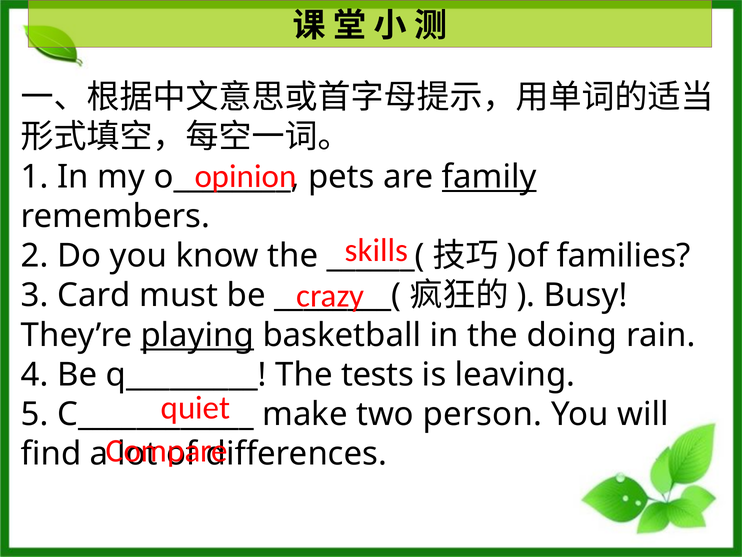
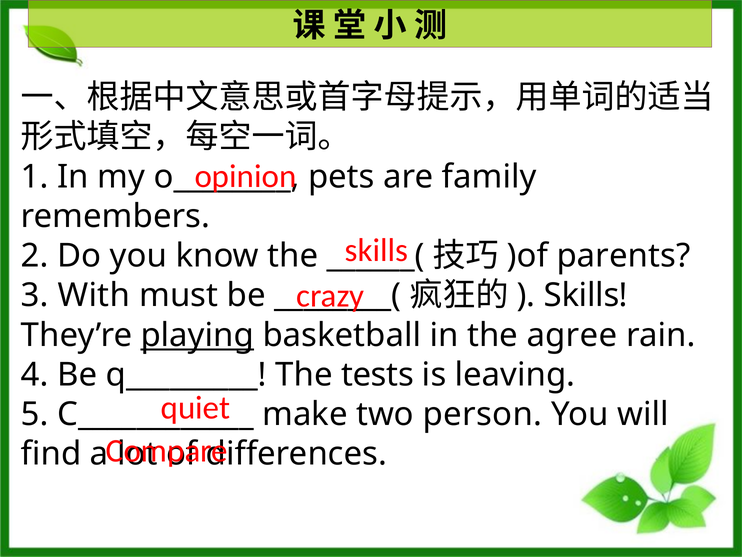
family underline: present -> none
families: families -> parents
Card: Card -> With
Busy at (586, 295): Busy -> Skills
doing: doing -> agree
